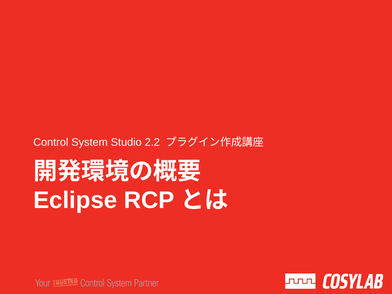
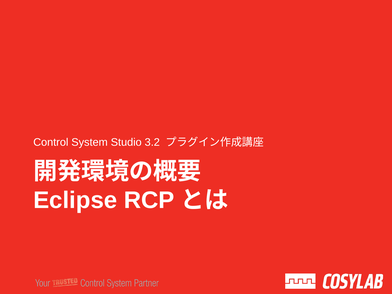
2.2: 2.2 -> 3.2
